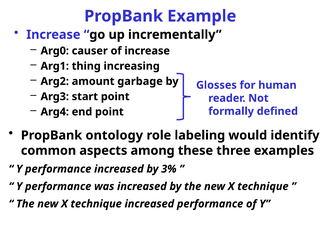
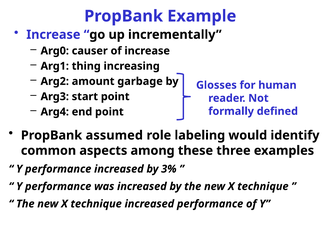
ontology: ontology -> assumed
